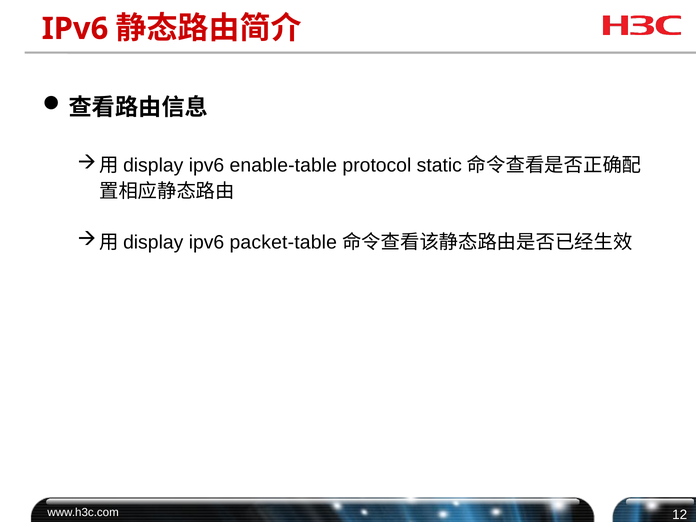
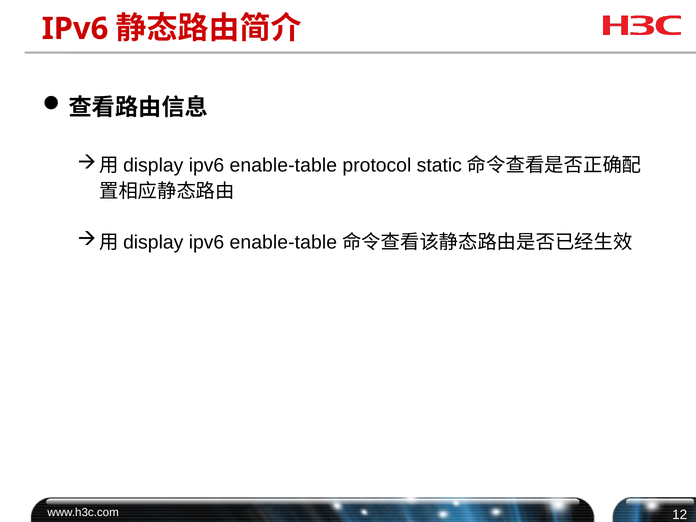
packet-table at (283, 242): packet-table -> enable-table
